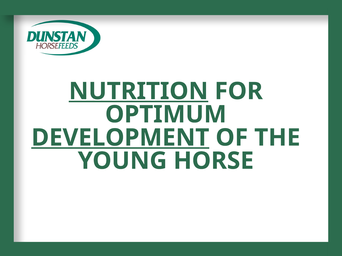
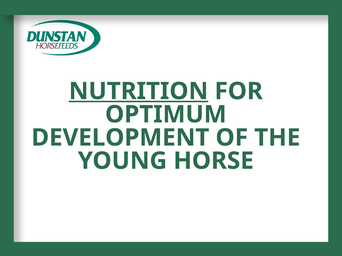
DEVELOPMENT underline: present -> none
